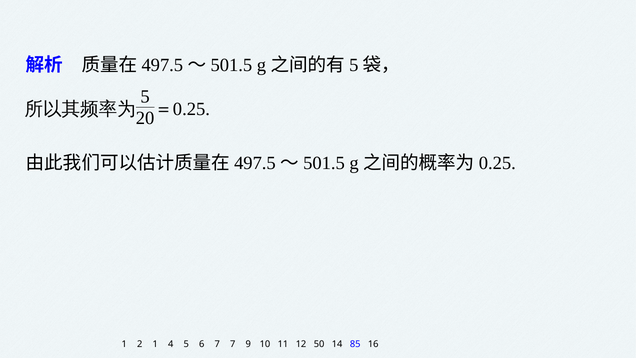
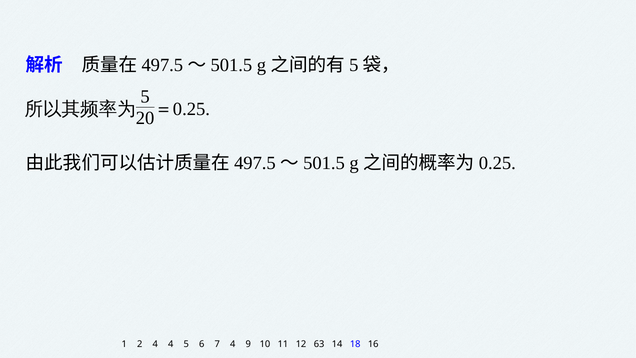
2 1: 1 -> 4
7 7: 7 -> 4
50: 50 -> 63
85: 85 -> 18
